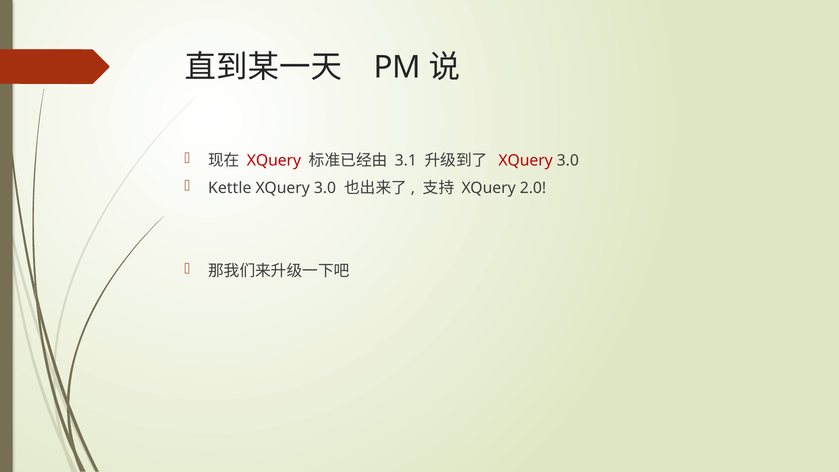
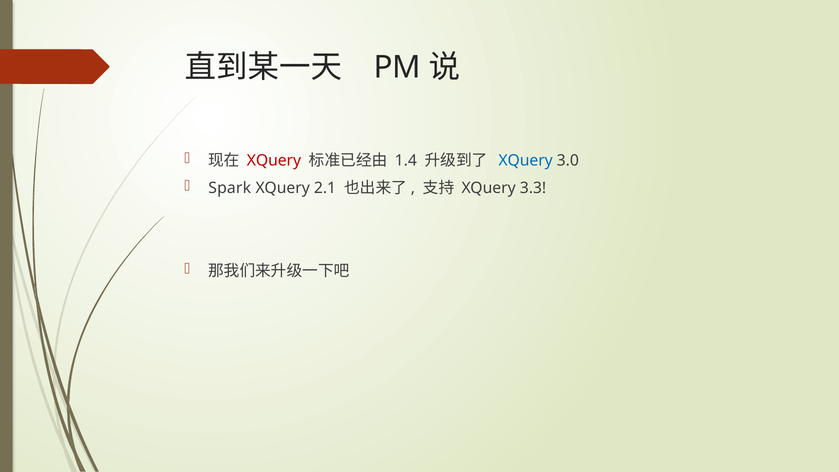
3.1: 3.1 -> 1.4
XQuery at (526, 161) colour: red -> blue
Kettle: Kettle -> Spark
3.0 at (325, 188): 3.0 -> 2.1
2.0: 2.0 -> 3.3
